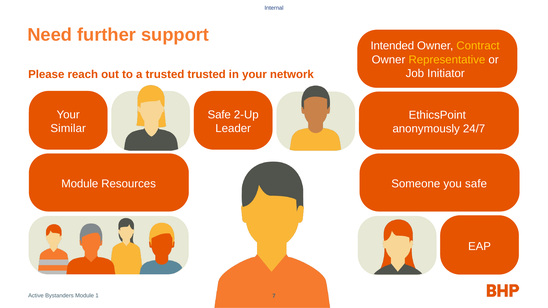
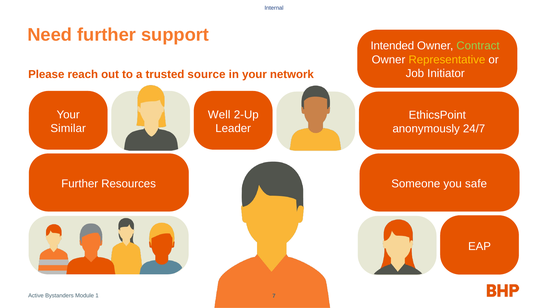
Contract colour: yellow -> light green
trusted trusted: trusted -> source
Safe at (219, 115): Safe -> Well
Module at (80, 184): Module -> Further
